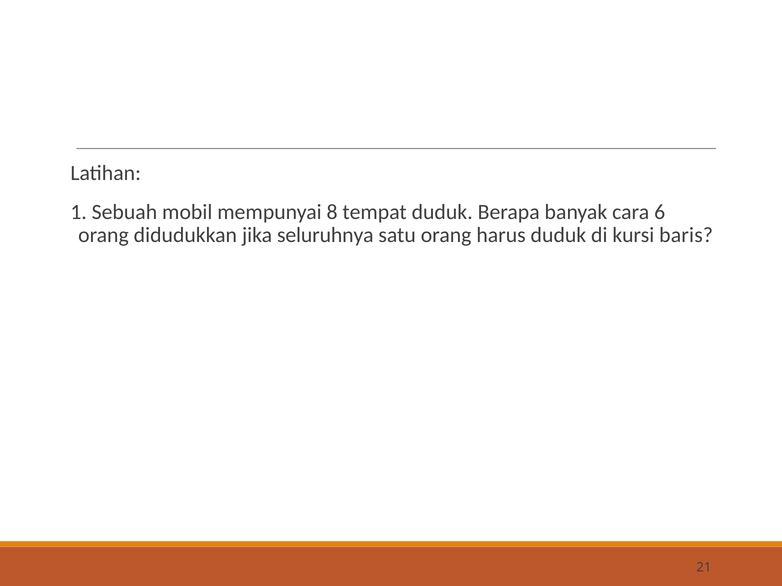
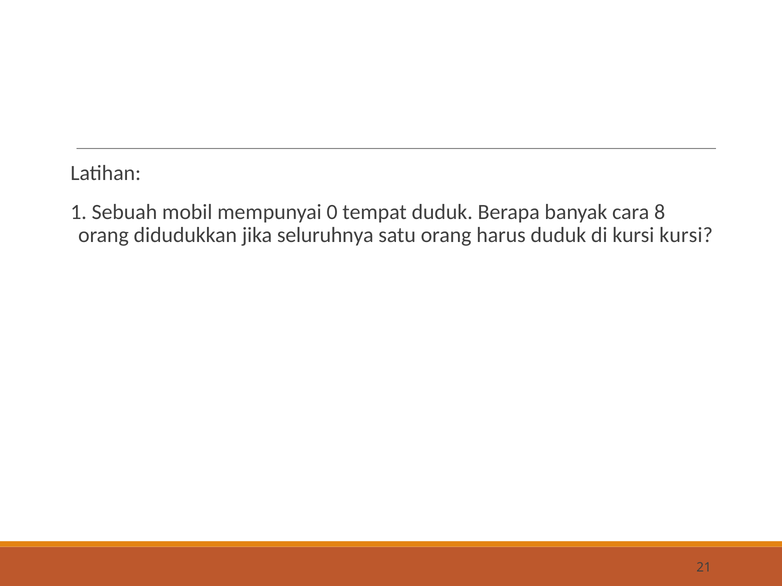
8: 8 -> 0
6: 6 -> 8
kursi baris: baris -> kursi
